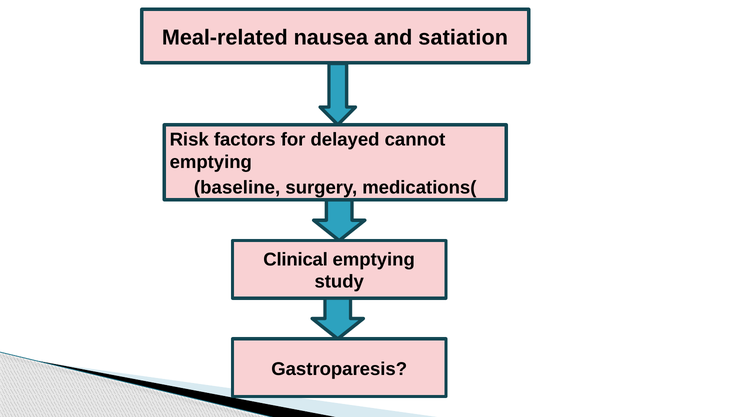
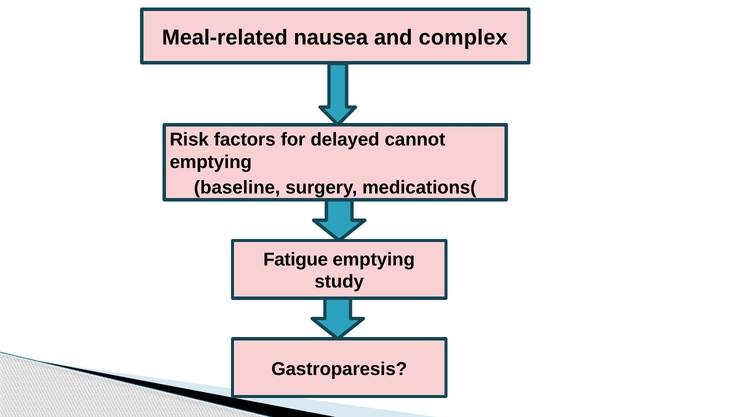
satiation: satiation -> complex
Clinical: Clinical -> Fatigue
